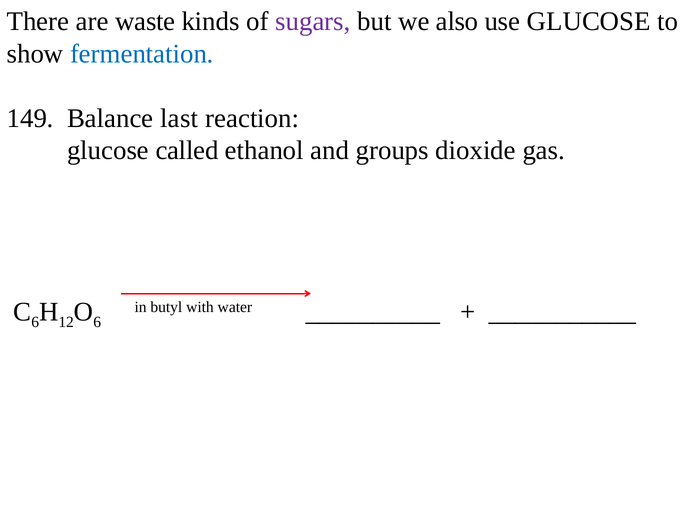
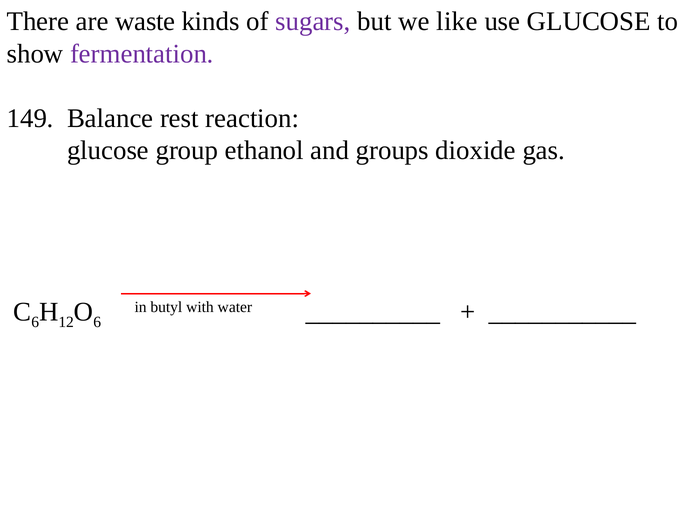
also: also -> like
fermentation colour: blue -> purple
last: last -> rest
called: called -> group
